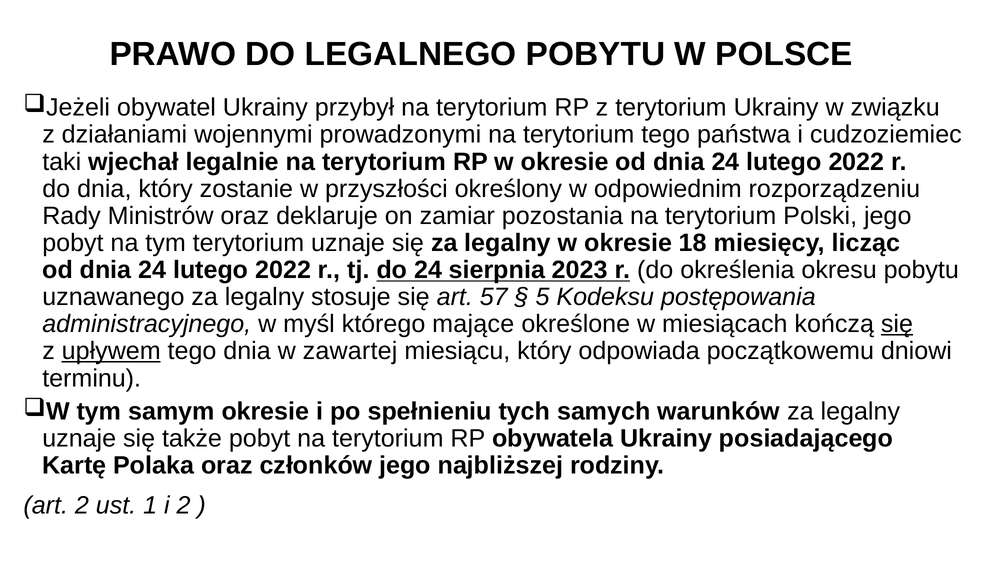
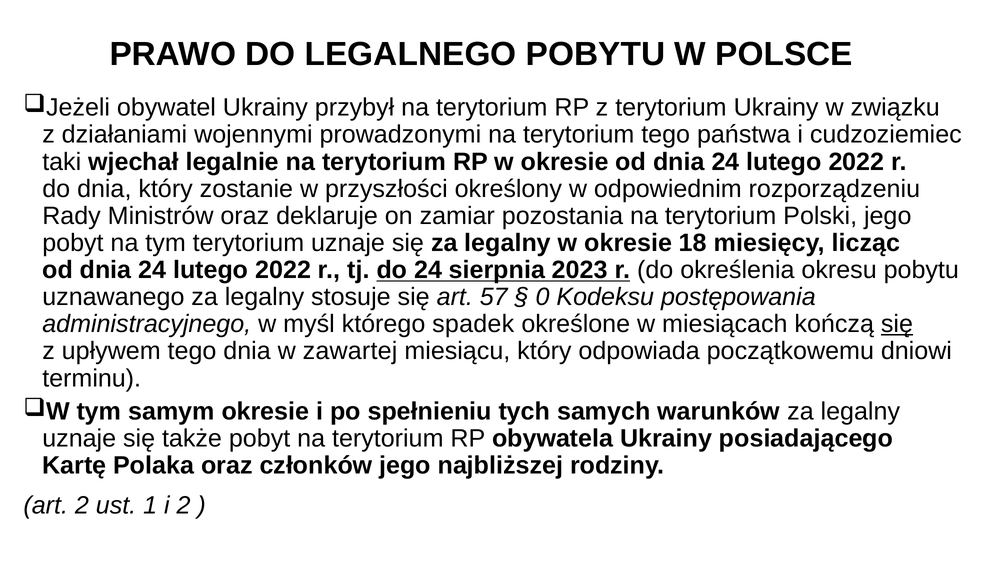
5: 5 -> 0
mające: mające -> spadek
upływem underline: present -> none
